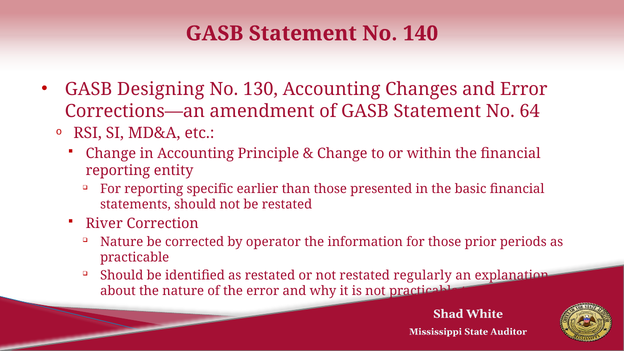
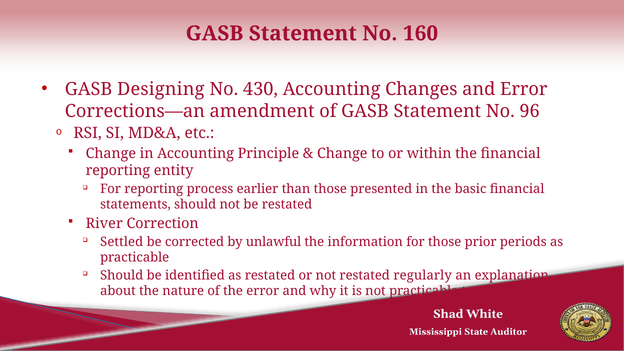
140: 140 -> 160
130: 130 -> 430
64: 64 -> 96
specific: specific -> process
Nature at (122, 242): Nature -> Settled
operator: operator -> unlawful
